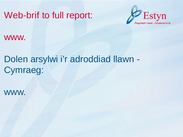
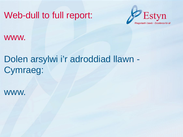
Web-brif: Web-brif -> Web-dull
